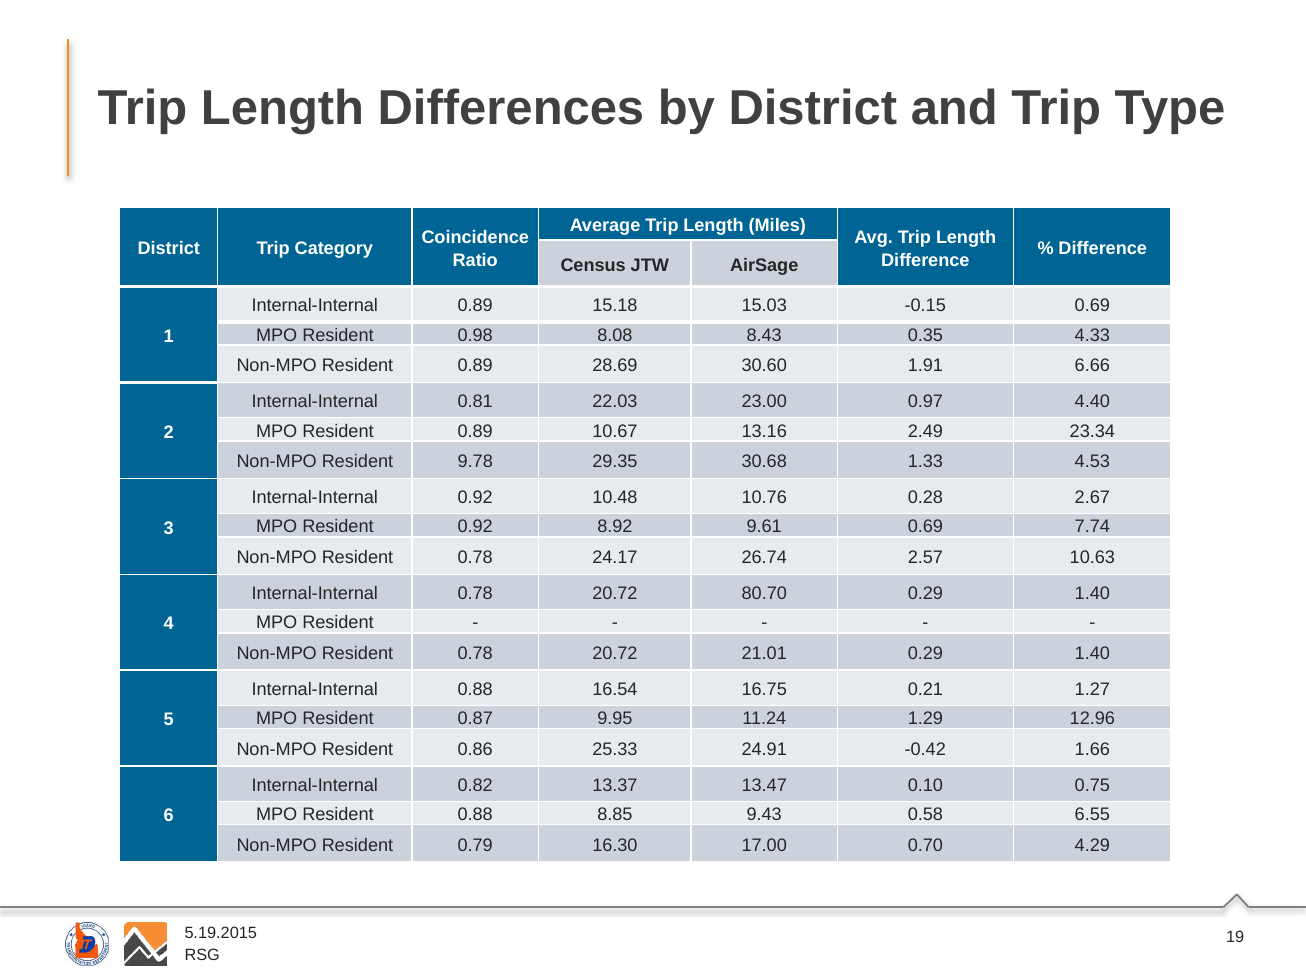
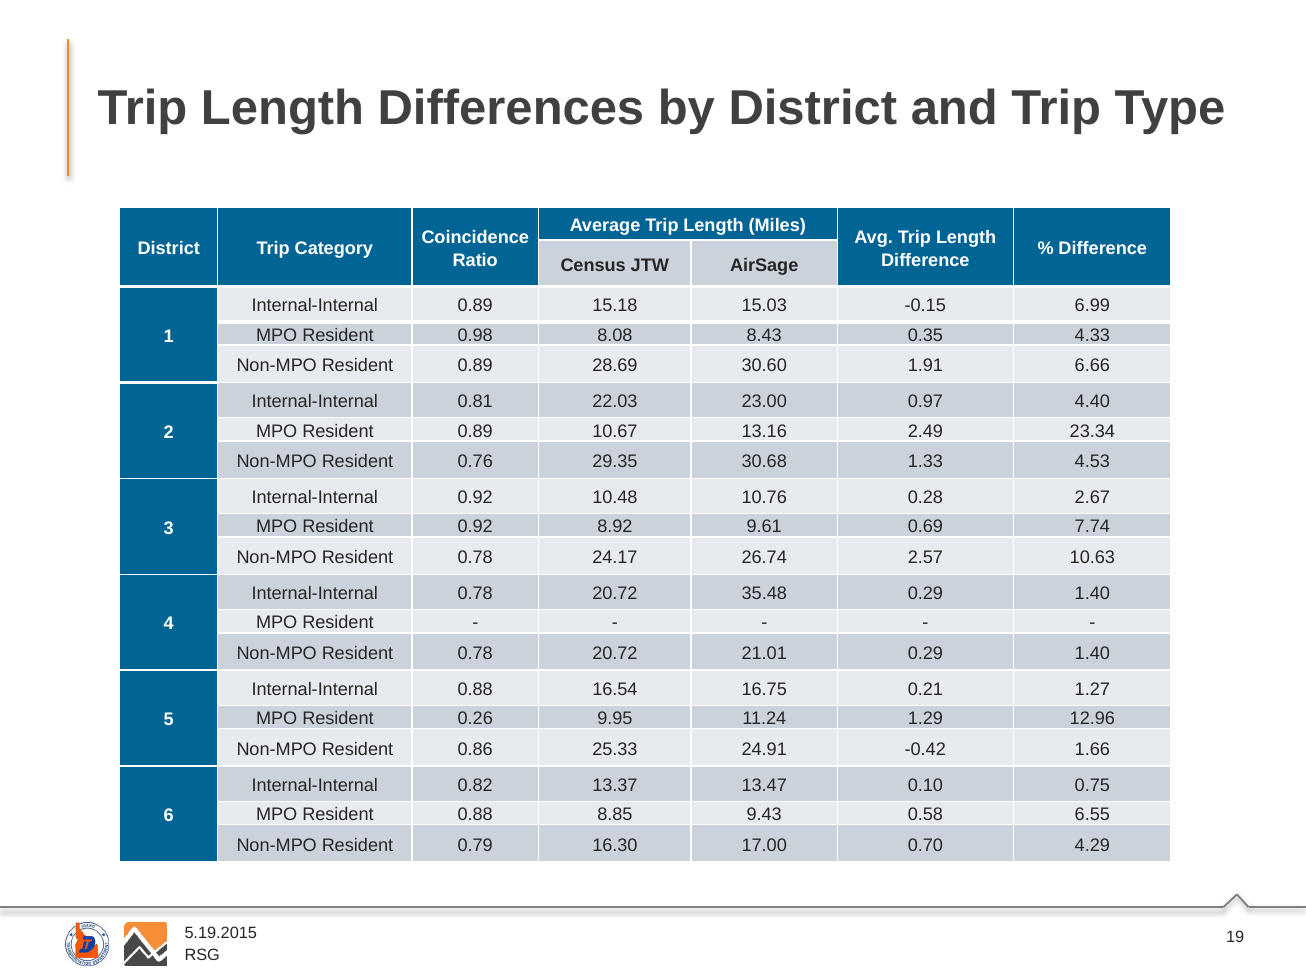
-0.15 0.69: 0.69 -> 6.99
9.78: 9.78 -> 0.76
80.70: 80.70 -> 35.48
0.87: 0.87 -> 0.26
